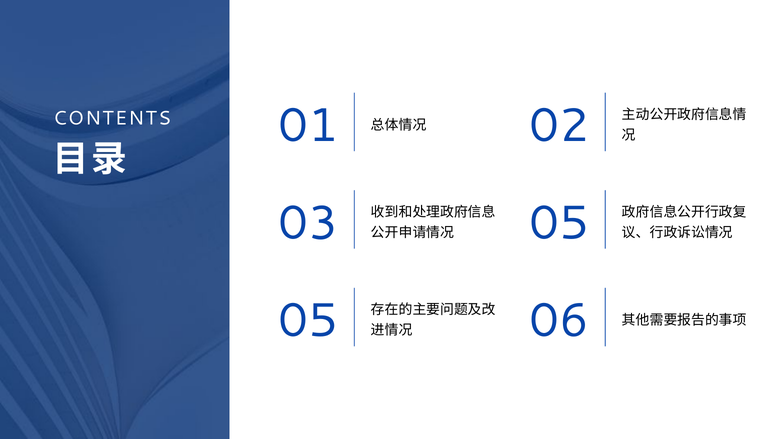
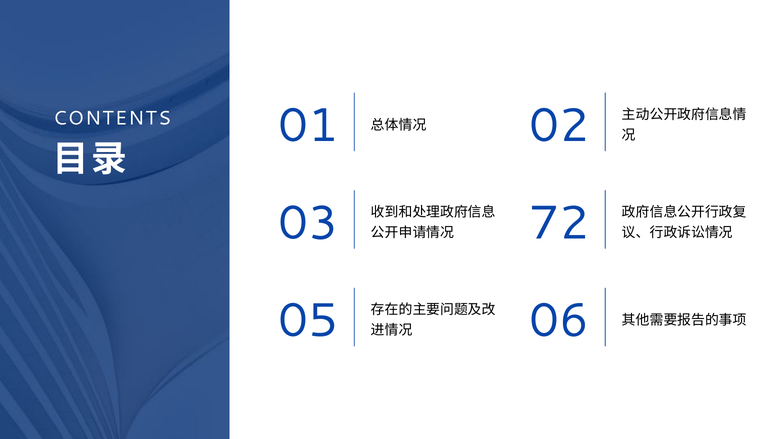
05 at (559, 223): 05 -> 72
